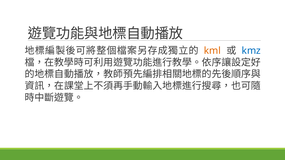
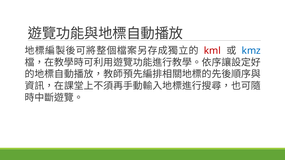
kml colour: orange -> red
